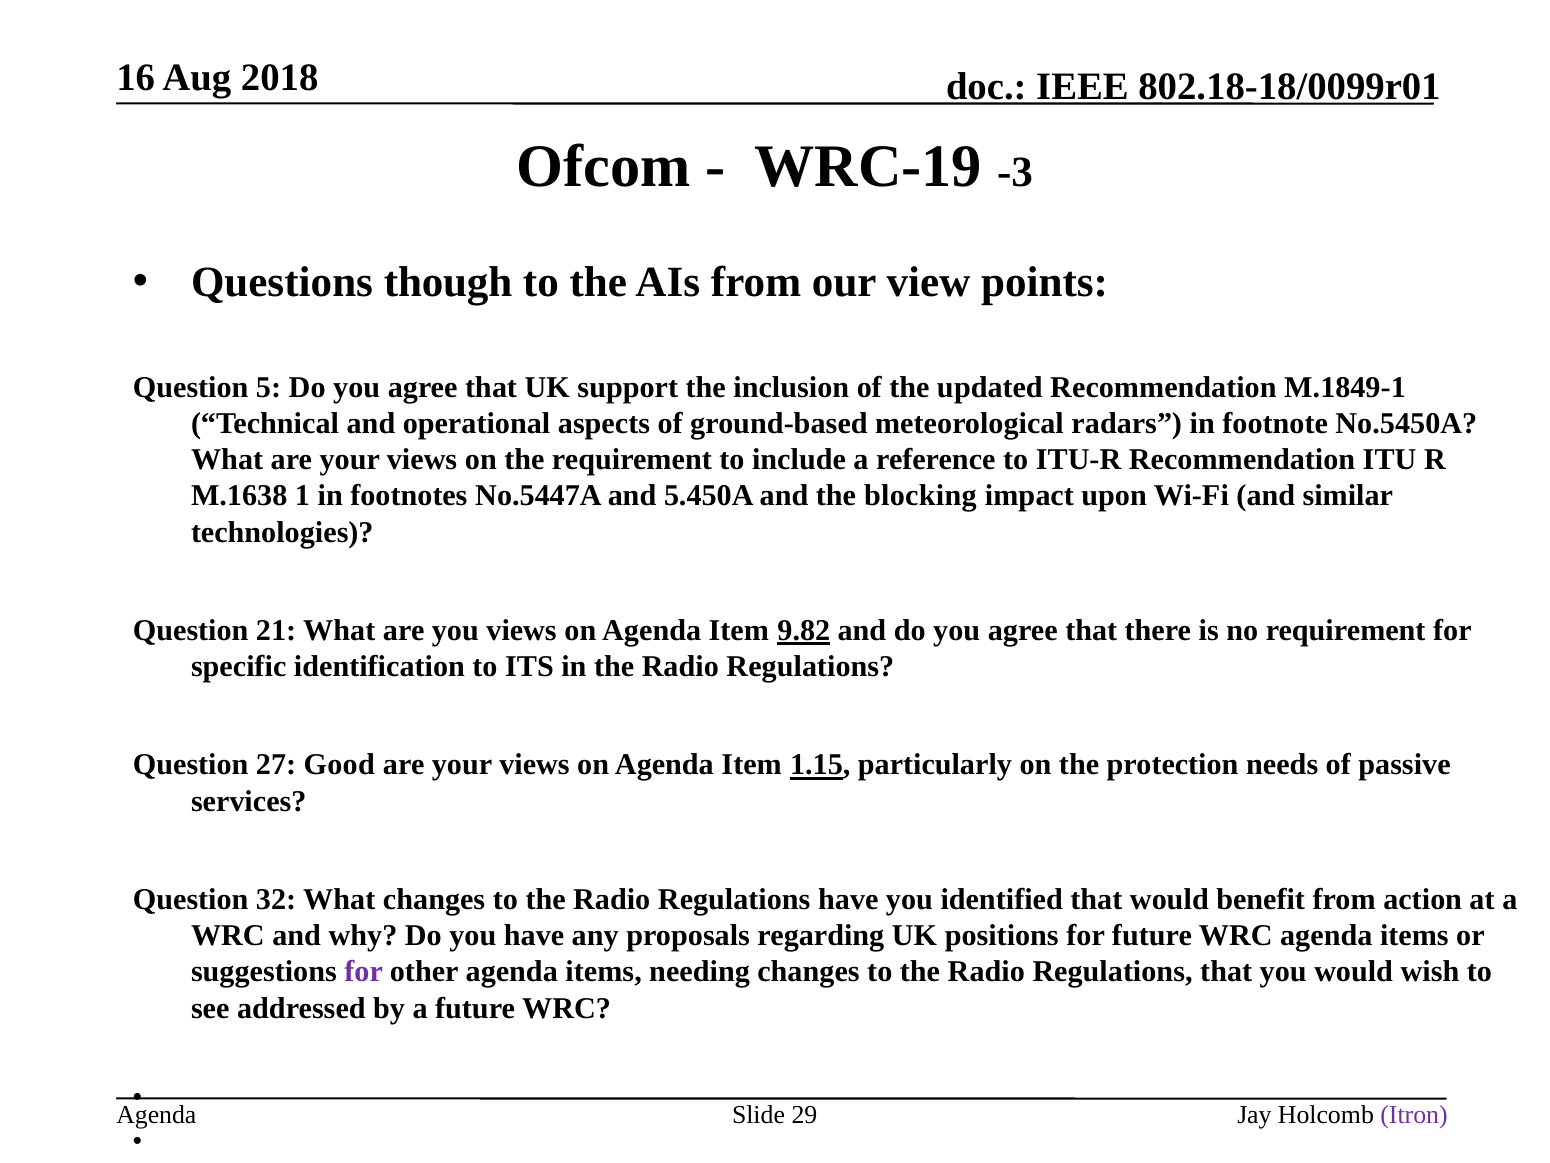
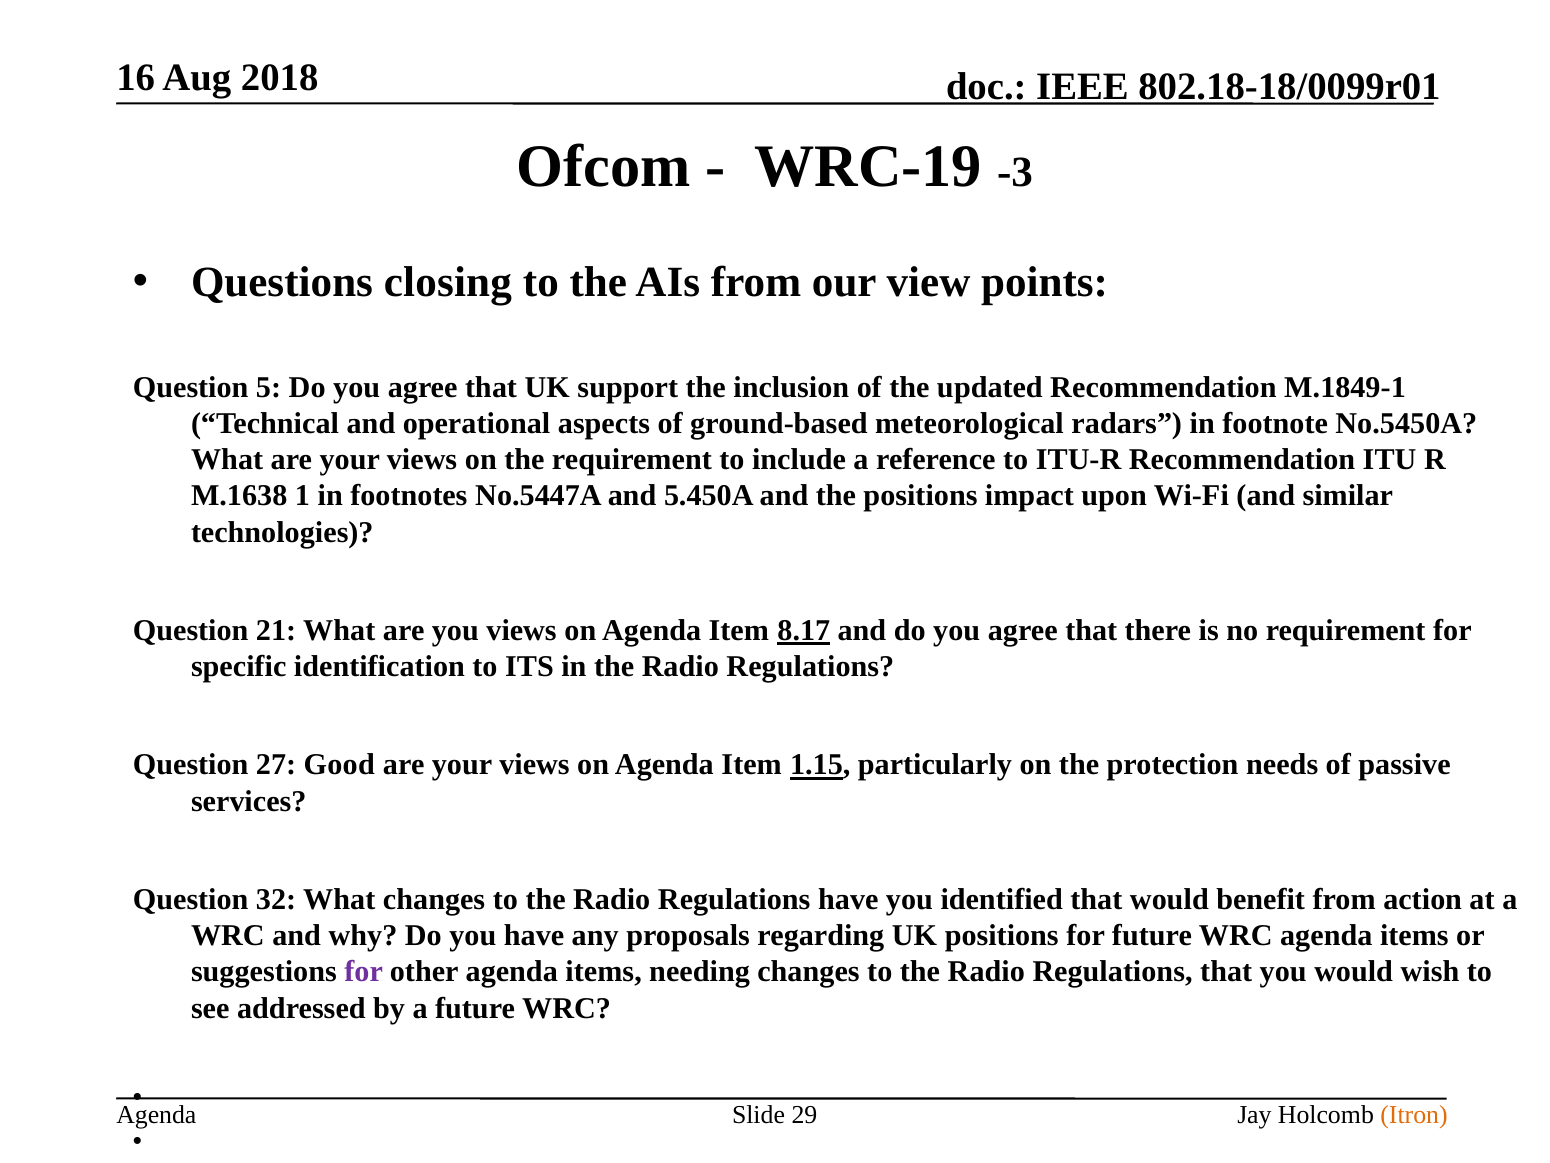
though: though -> closing
the blocking: blocking -> positions
9.82: 9.82 -> 8.17
Itron colour: purple -> orange
